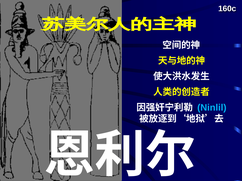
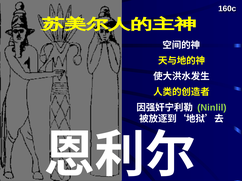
Ninlil colour: light blue -> light green
